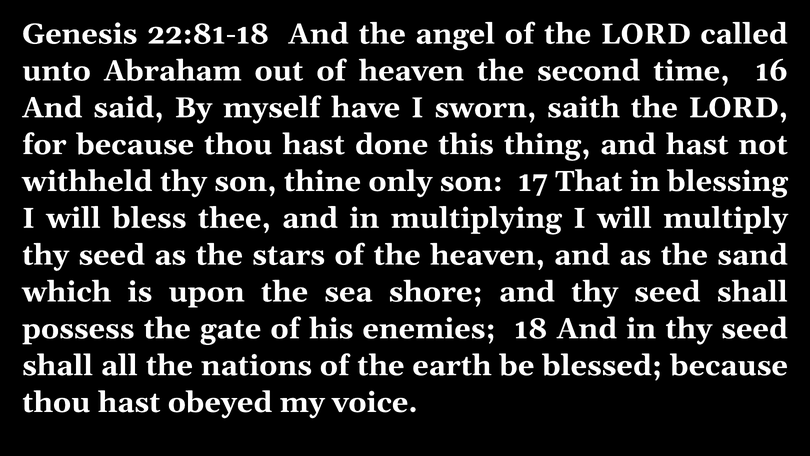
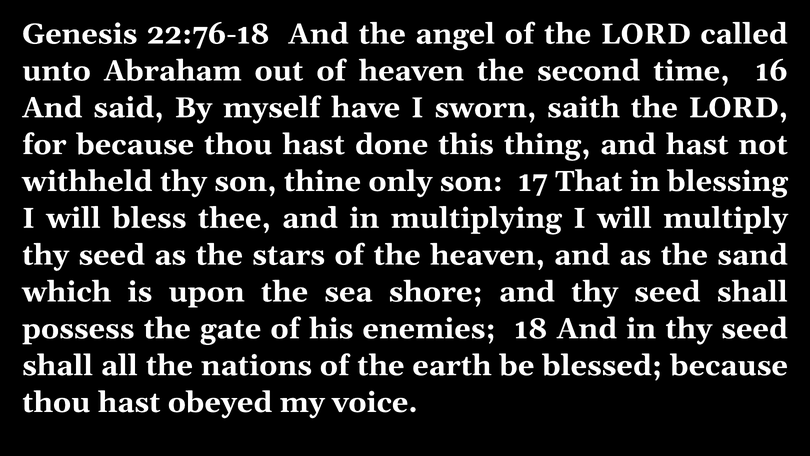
22:81-18: 22:81-18 -> 22:76-18
